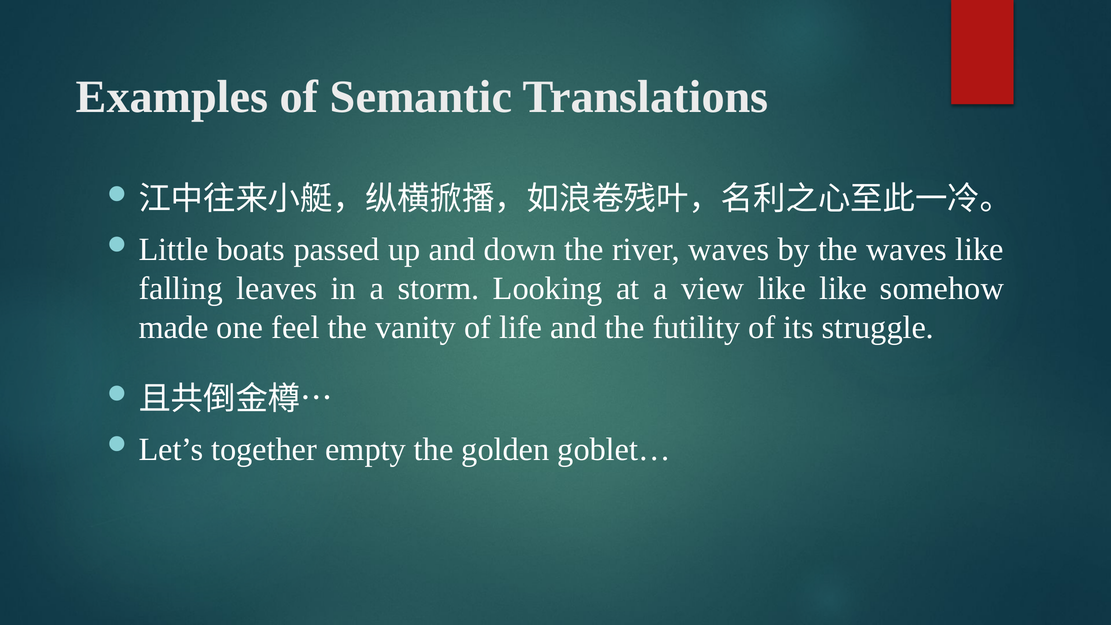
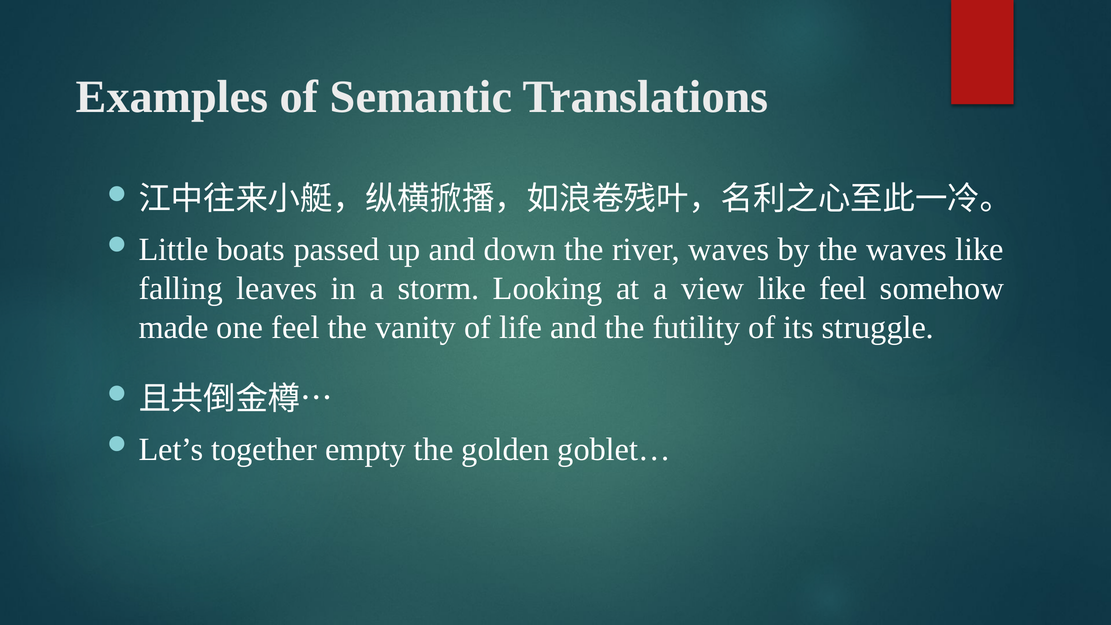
like like: like -> feel
